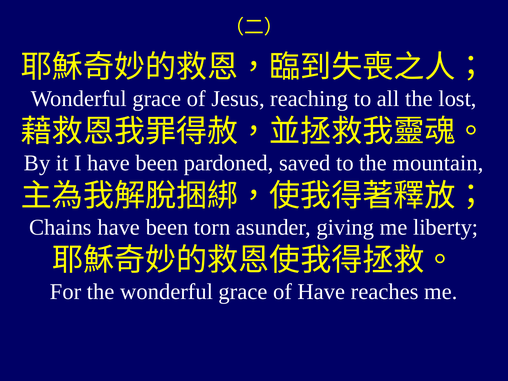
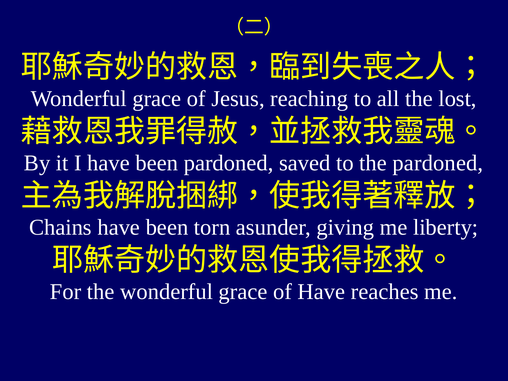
the mountain: mountain -> pardoned
